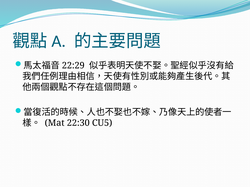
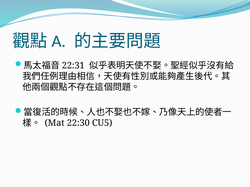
22:29: 22:29 -> 22:31
